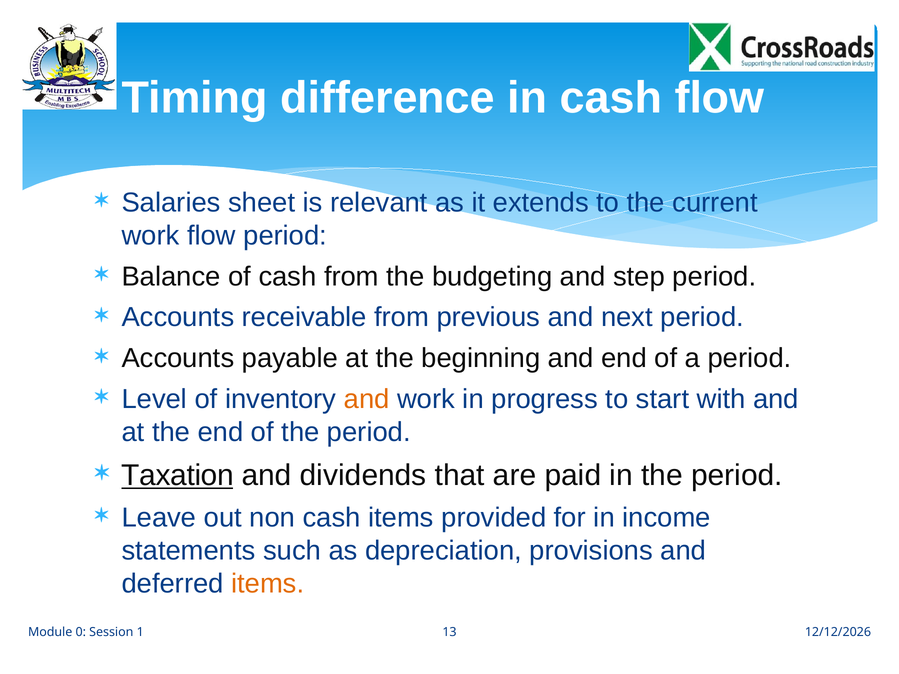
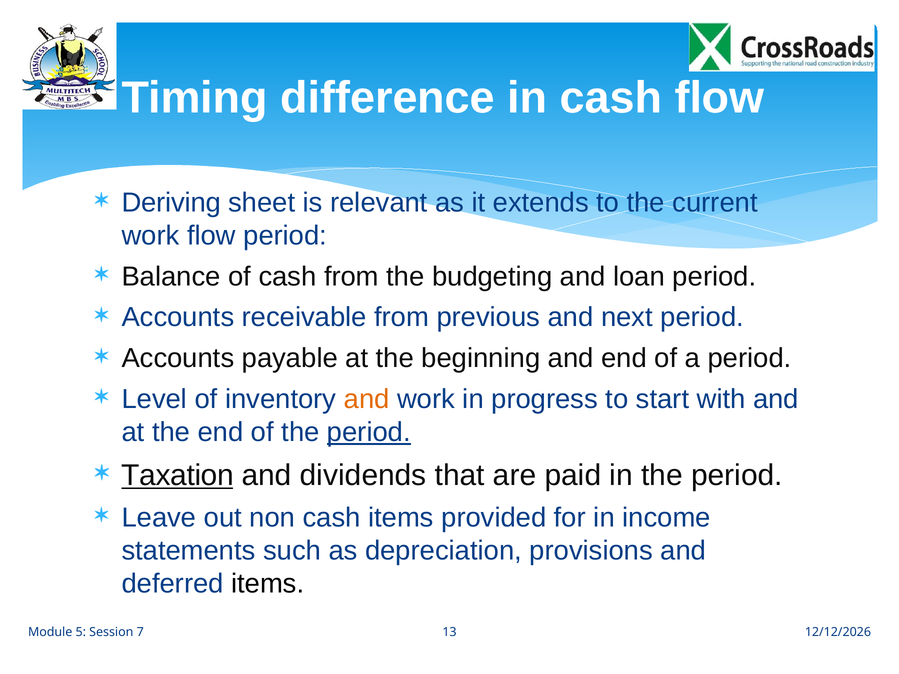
Salaries: Salaries -> Deriving
step: step -> loan
period at (369, 432) underline: none -> present
items at (268, 584) colour: orange -> black
0: 0 -> 5
1: 1 -> 7
